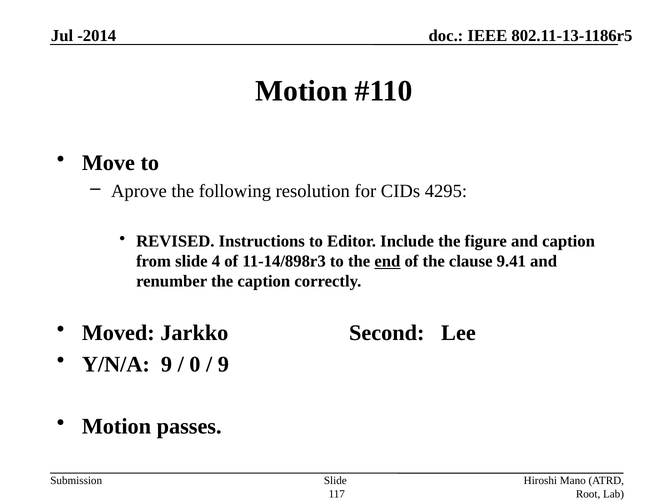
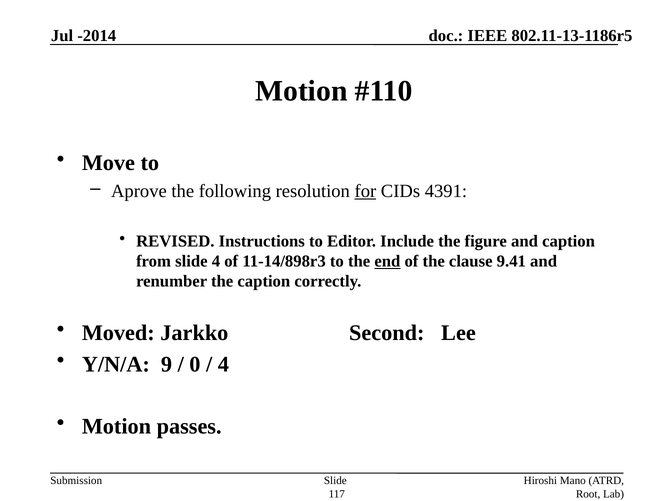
for underline: none -> present
4295: 4295 -> 4391
9 at (223, 364): 9 -> 4
